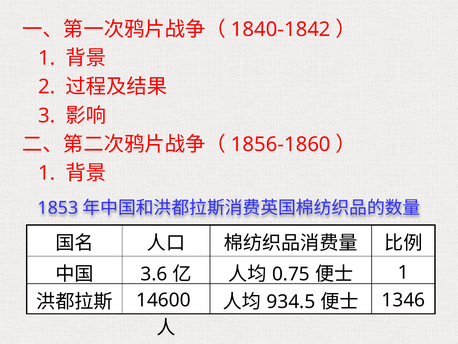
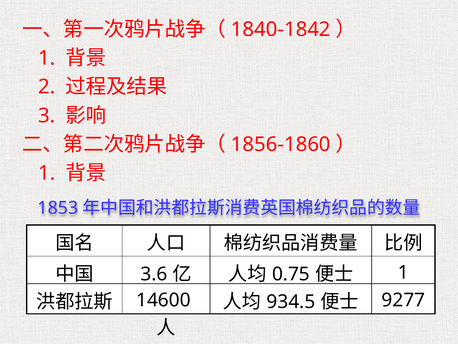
1346: 1346 -> 9277
